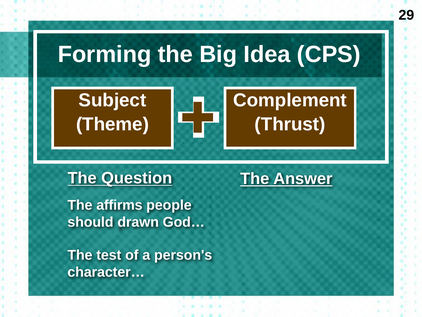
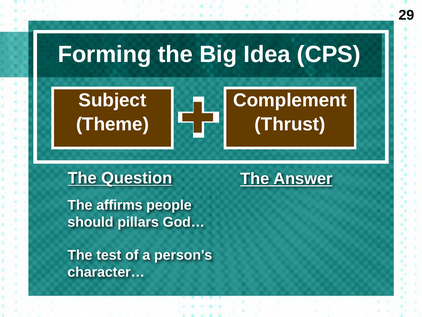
drawn: drawn -> pillars
